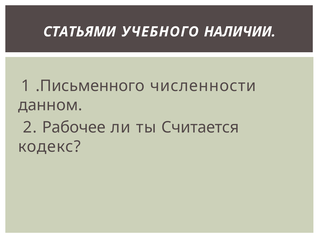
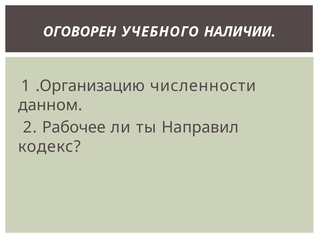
СТАТЬЯМИ: СТАТЬЯМИ -> ОГОВОРЕН
.Письменного: .Письменного -> .Организацию
Считается: Считается -> Направил
